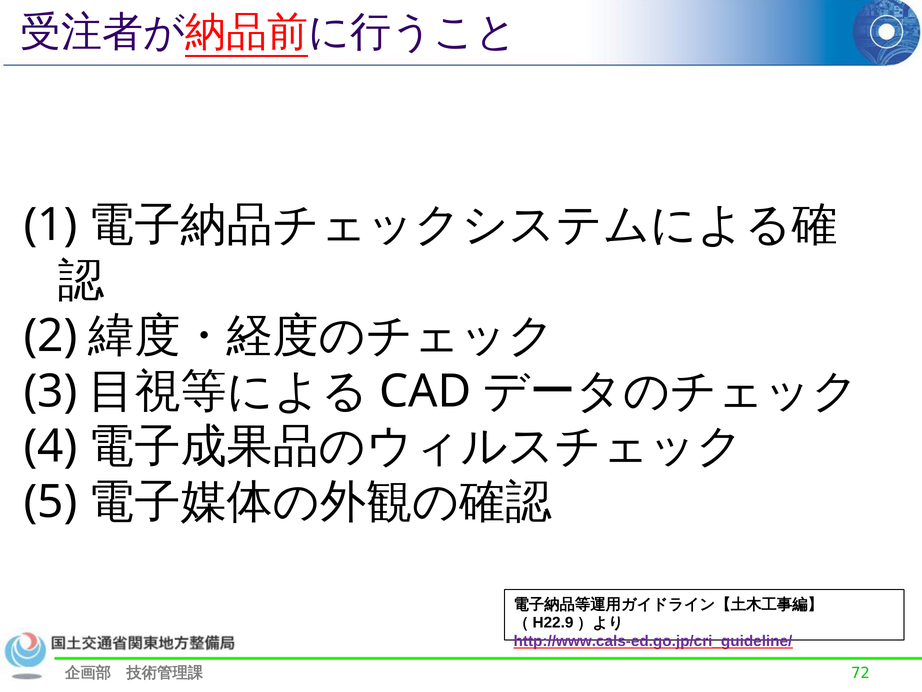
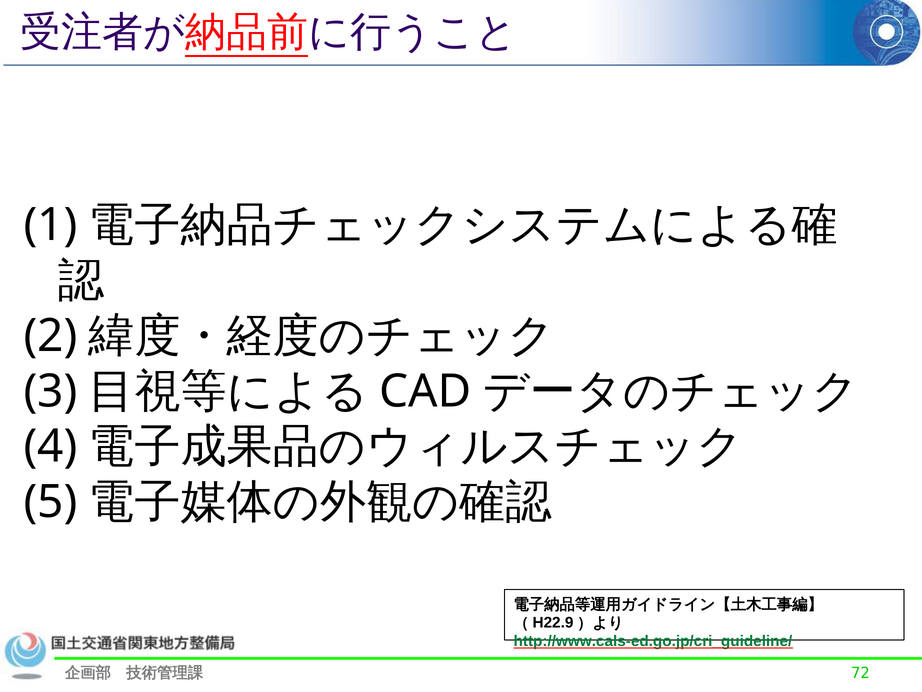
http://www.cals-ed.go.jp/cri_guideline/ colour: purple -> green
